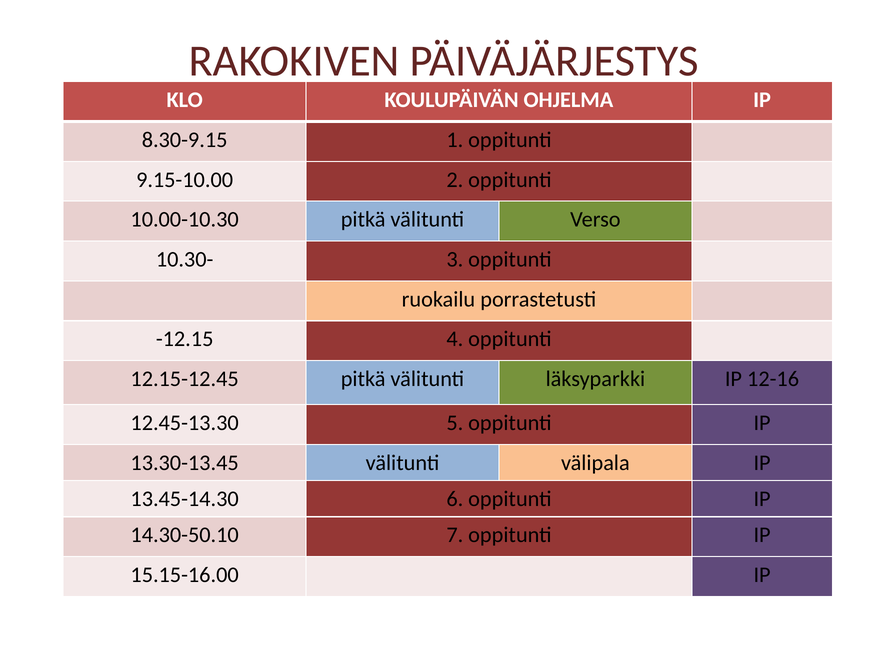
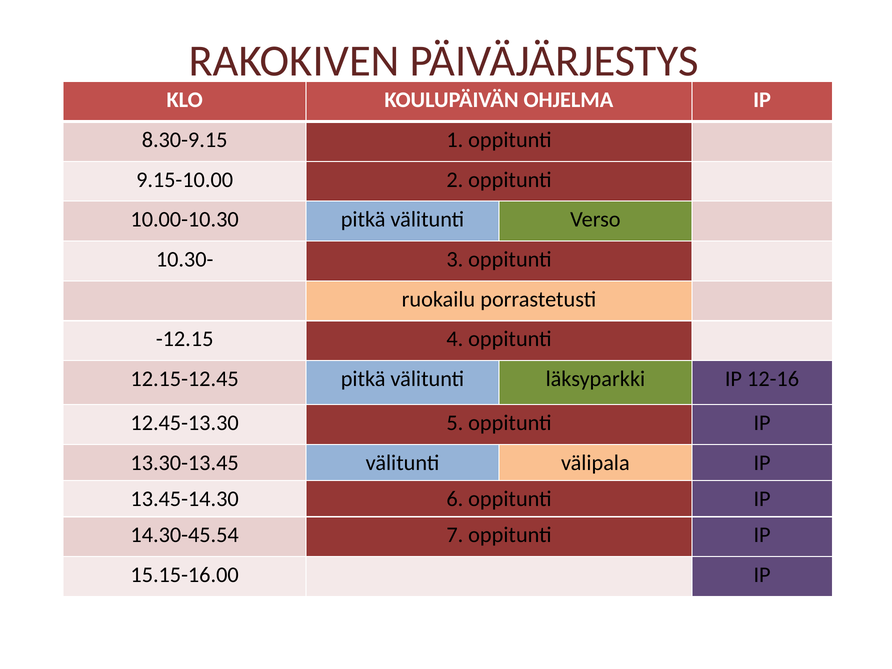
14.30-50.10: 14.30-50.10 -> 14.30-45.54
